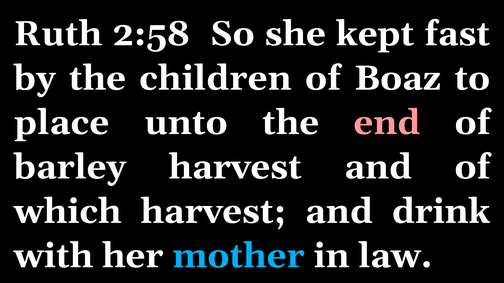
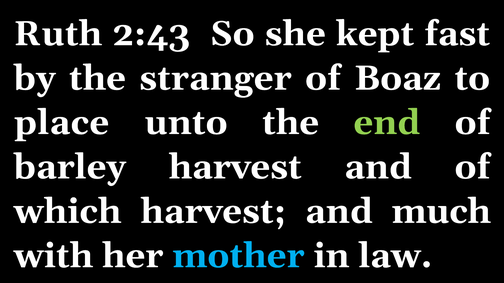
2:58: 2:58 -> 2:43
children: children -> stranger
end colour: pink -> light green
drink: drink -> much
